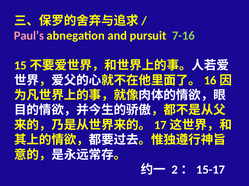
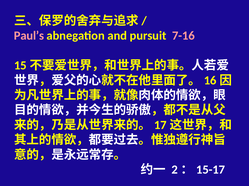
7-16 colour: light green -> pink
